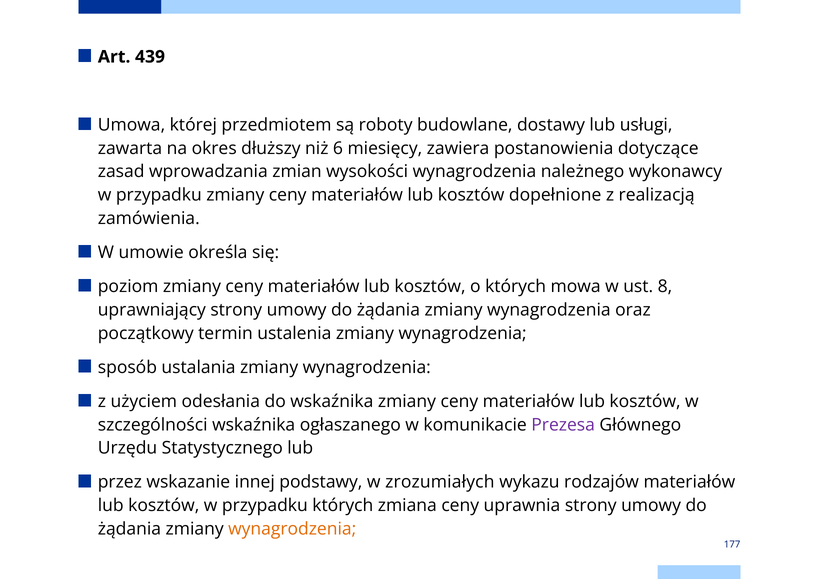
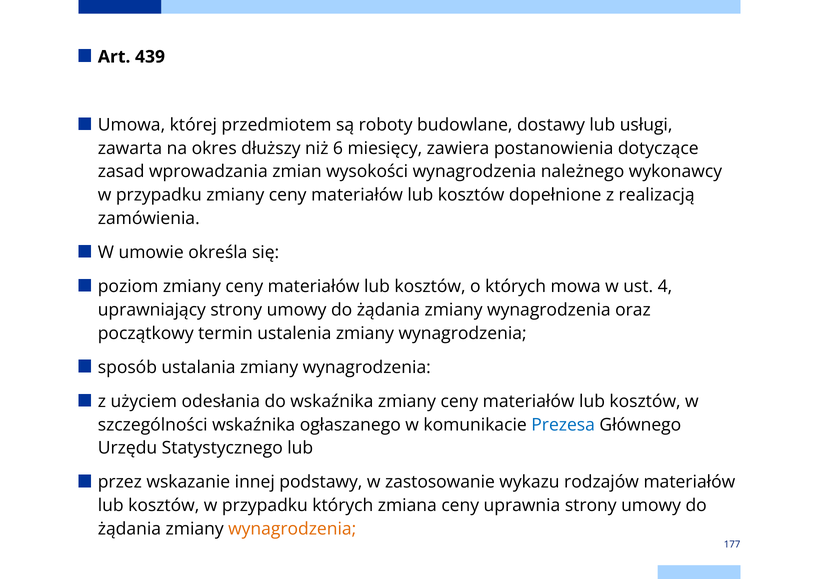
8: 8 -> 4
Prezesa colour: purple -> blue
zrozumiałych: zrozumiałych -> zastosowanie
